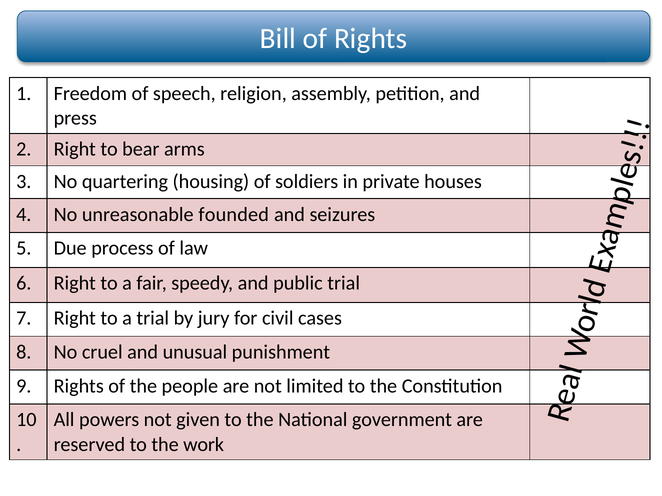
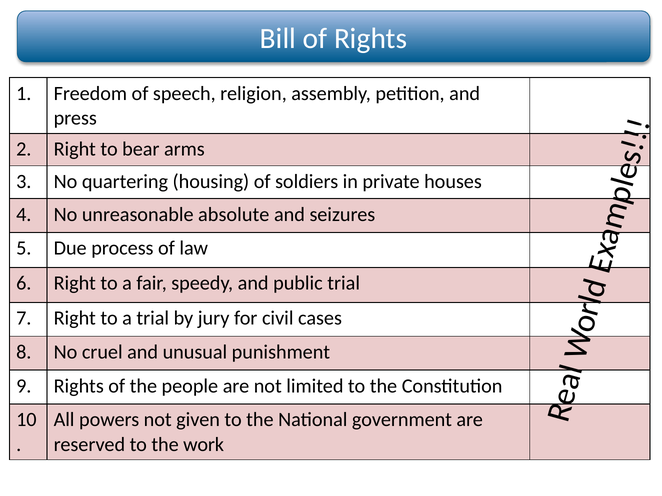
founded: founded -> absolute
